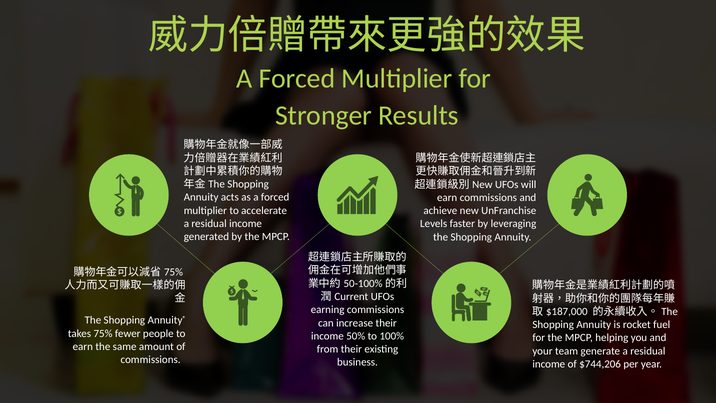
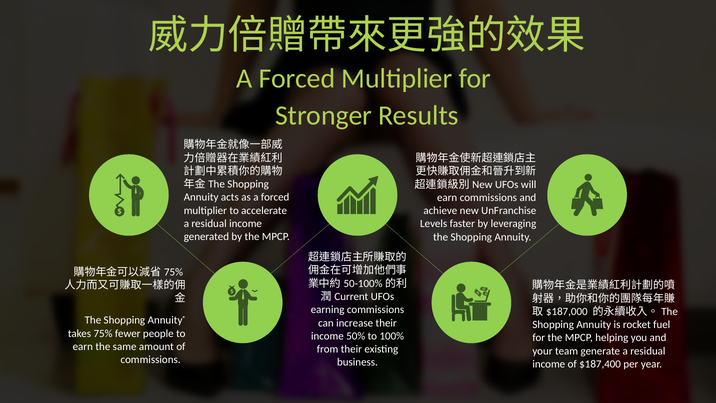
$744,206: $744,206 -> $187,400
